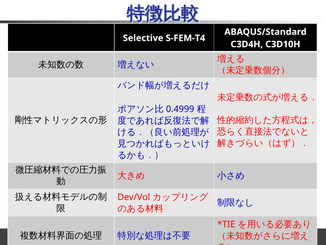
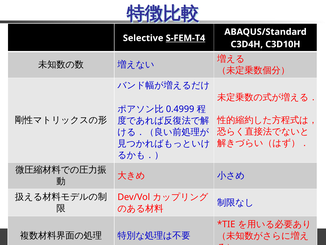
S-FEM-T4 underline: none -> present
